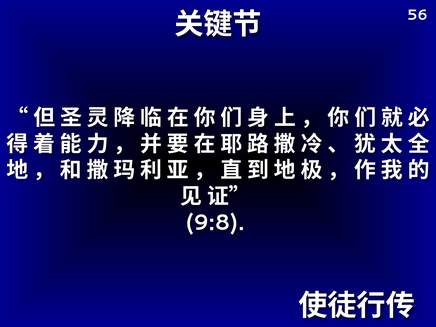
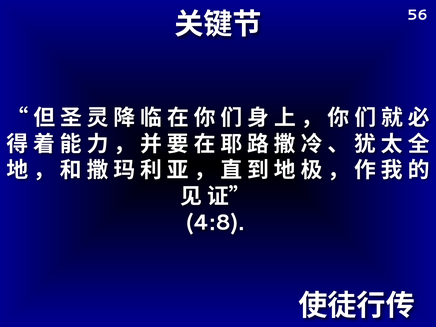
9:8: 9:8 -> 4:8
